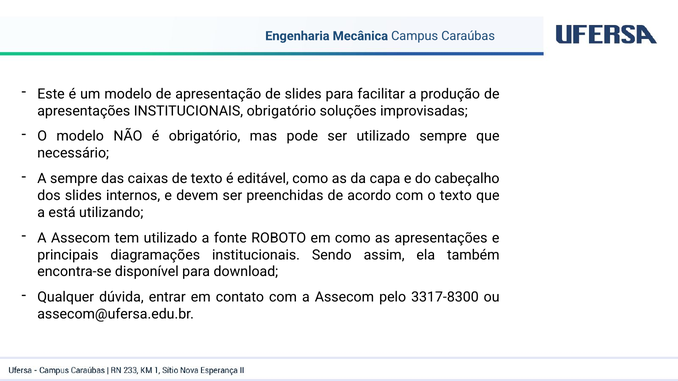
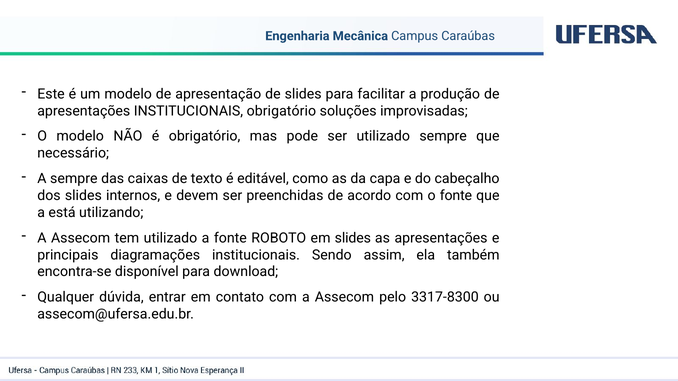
o texto: texto -> fonte
em como: como -> slides
